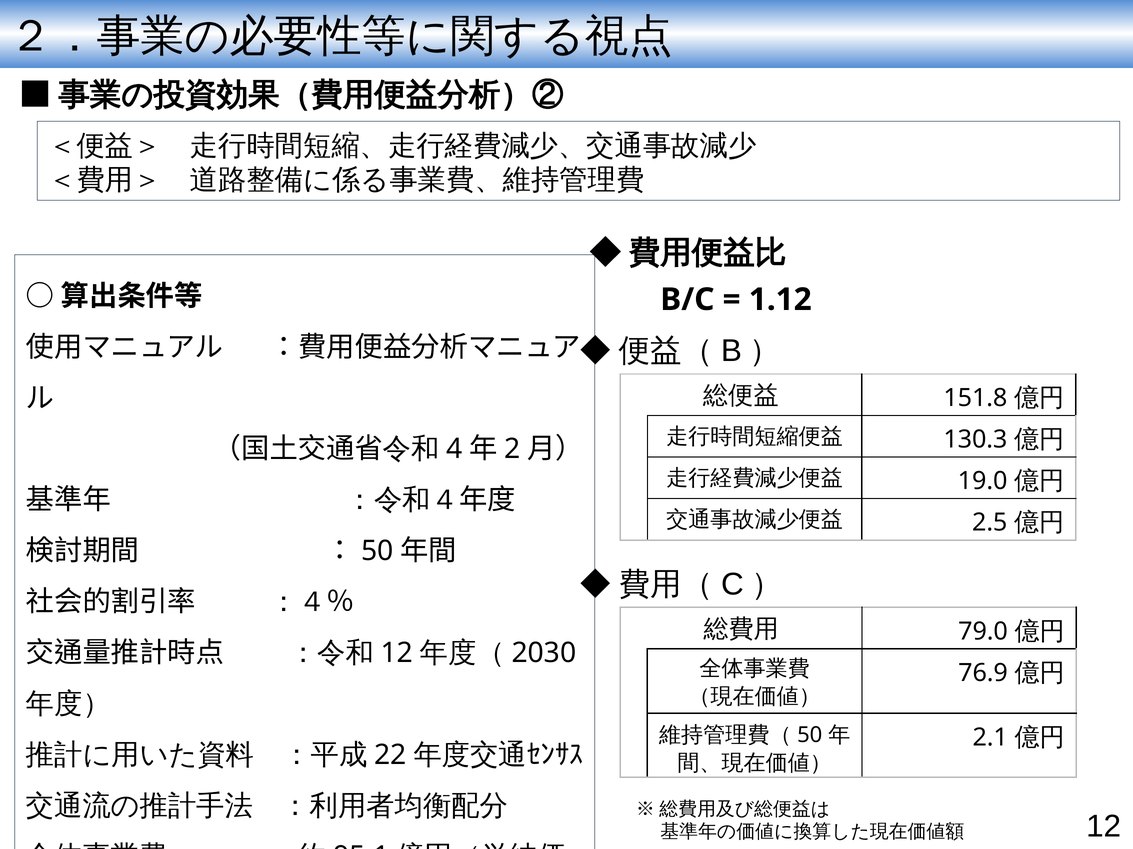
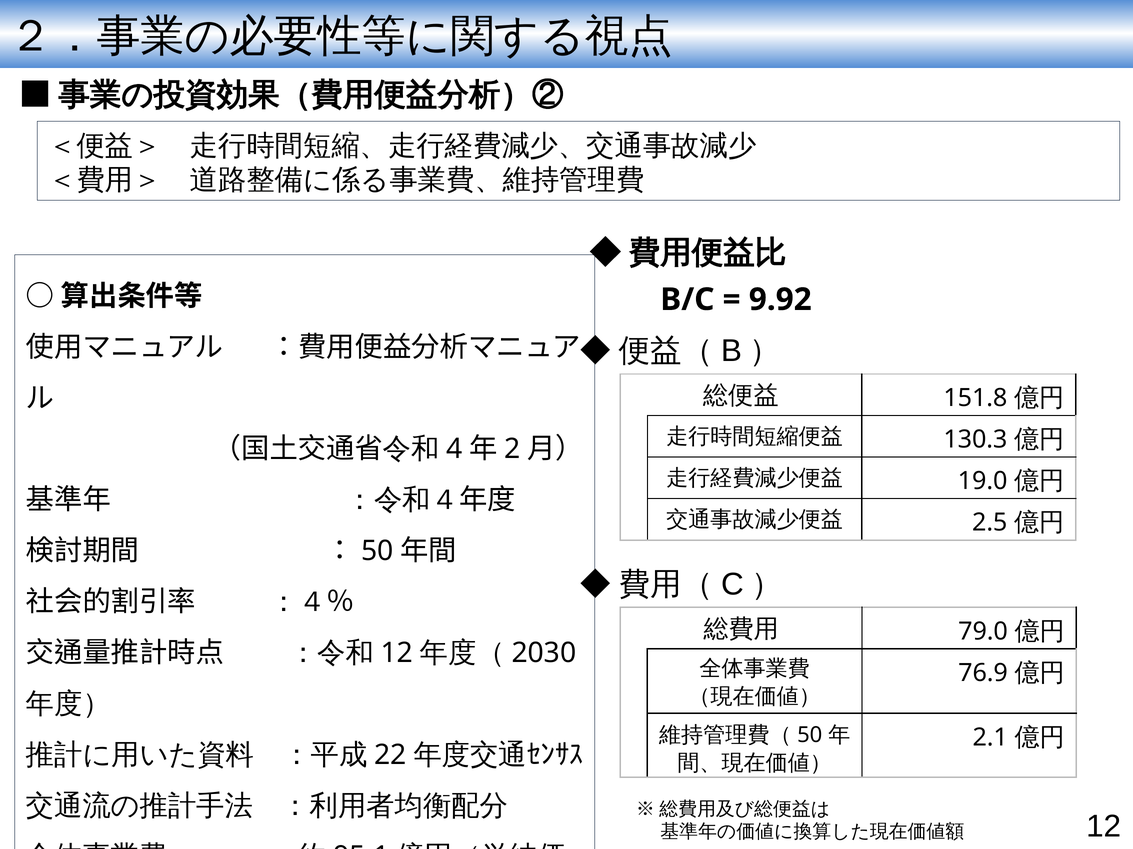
1.12: 1.12 -> 9.92
